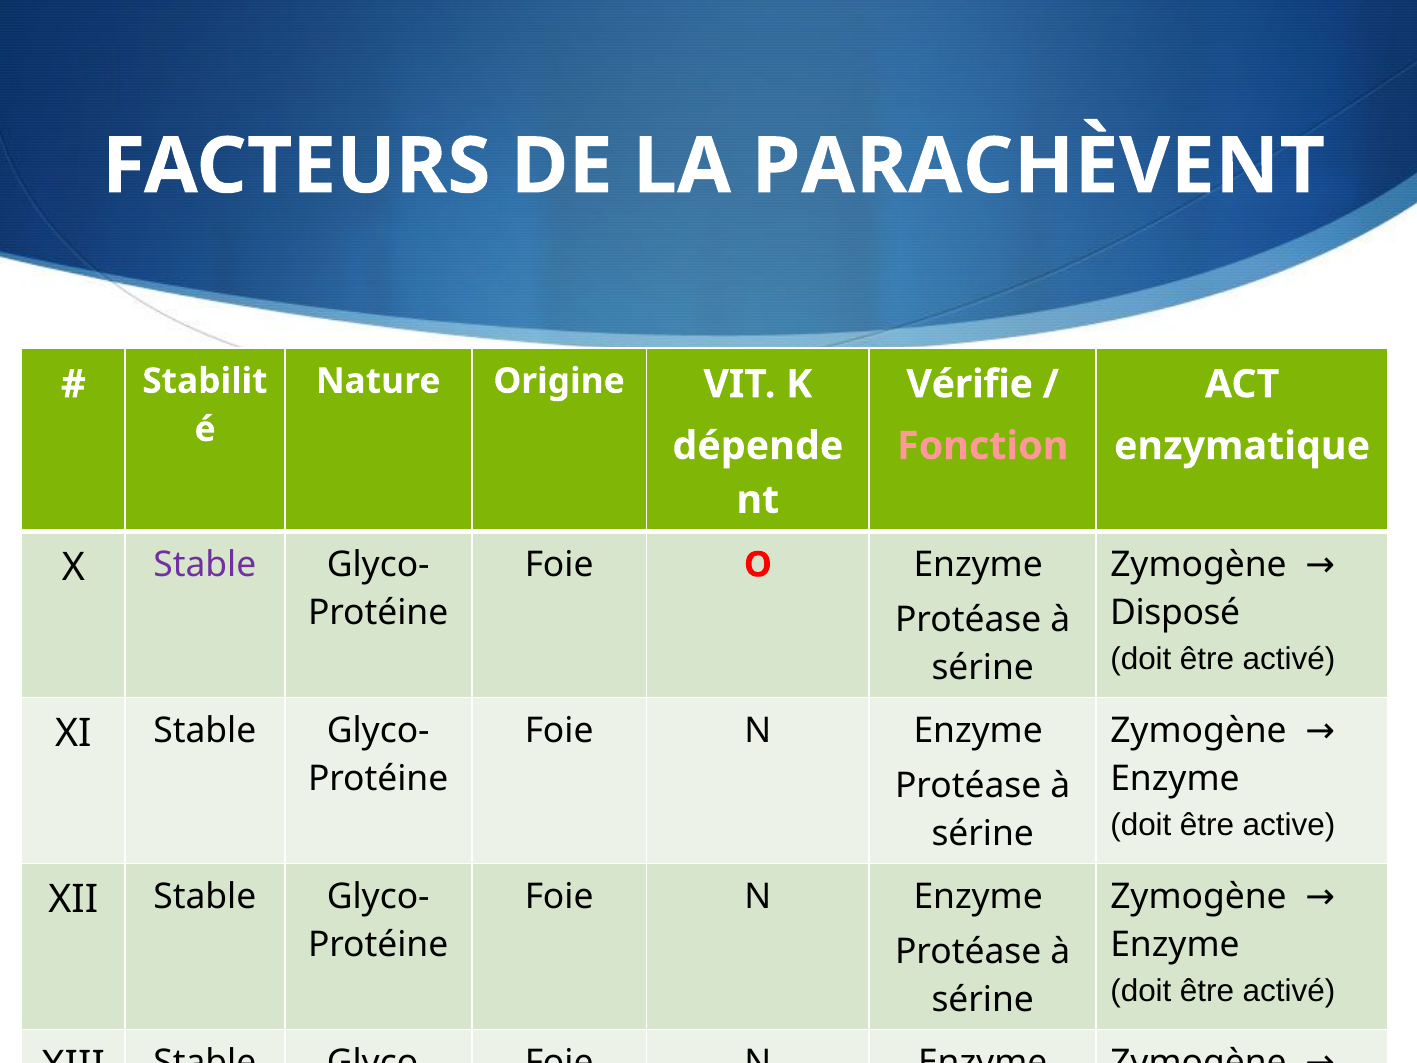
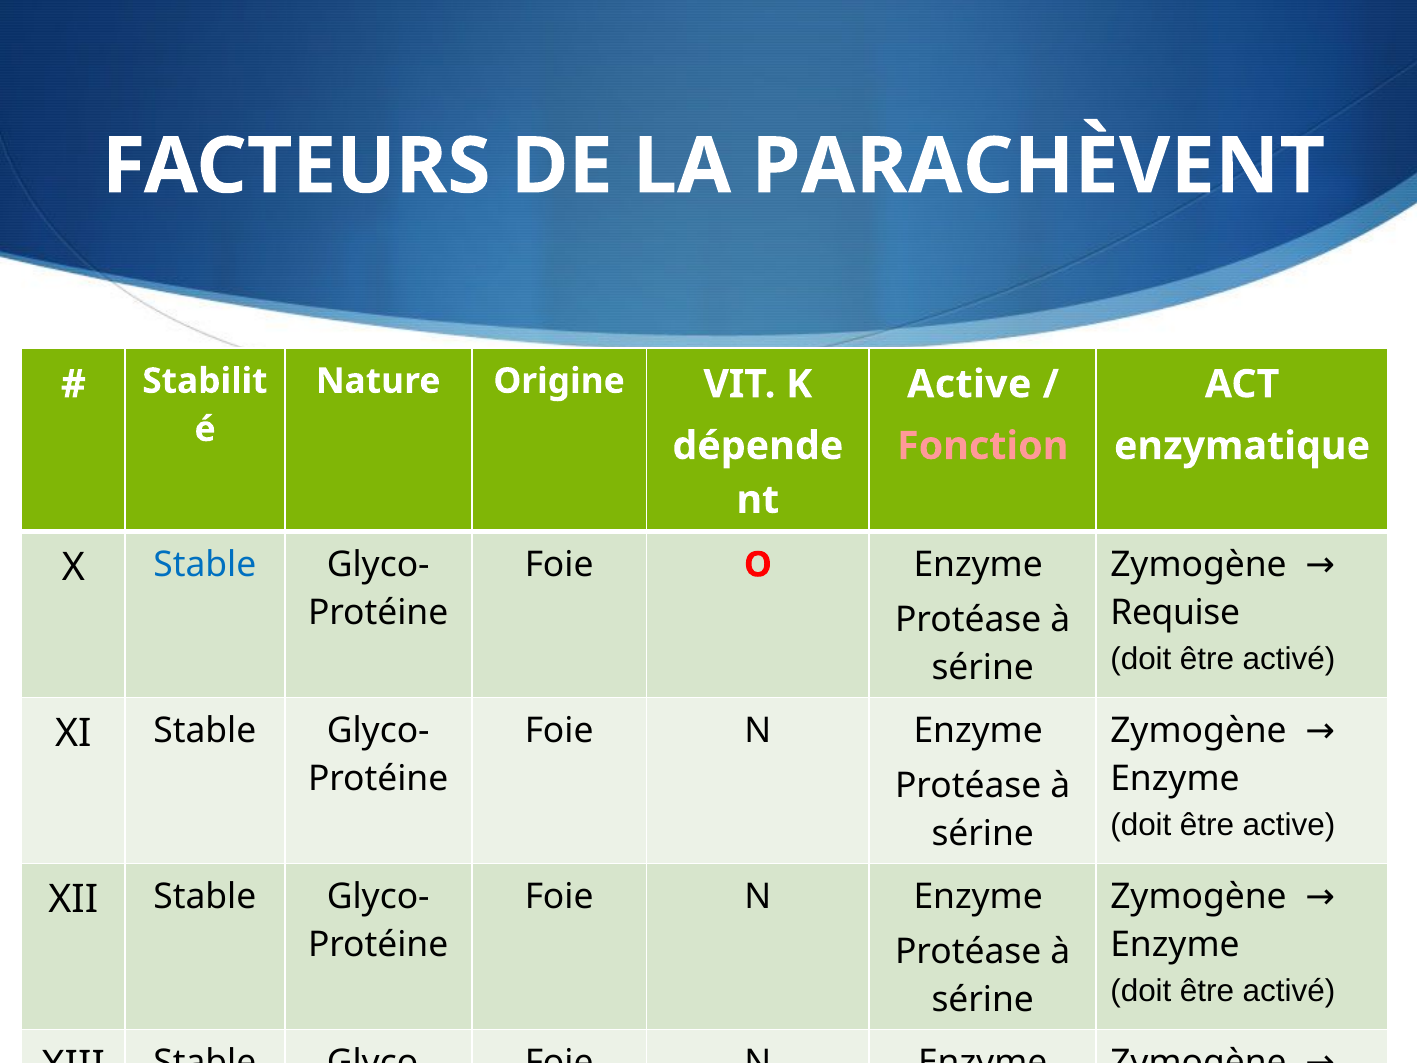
Vérifie at (970, 384): Vérifie -> Active
Stable at (205, 565) colour: purple -> blue
Disposé: Disposé -> Requise
